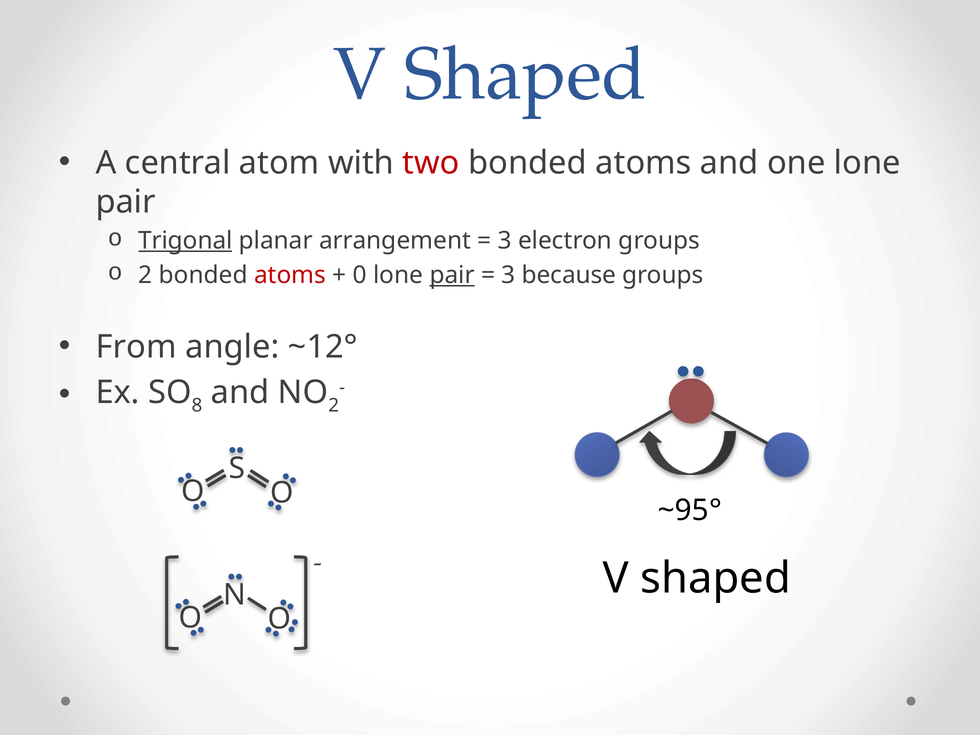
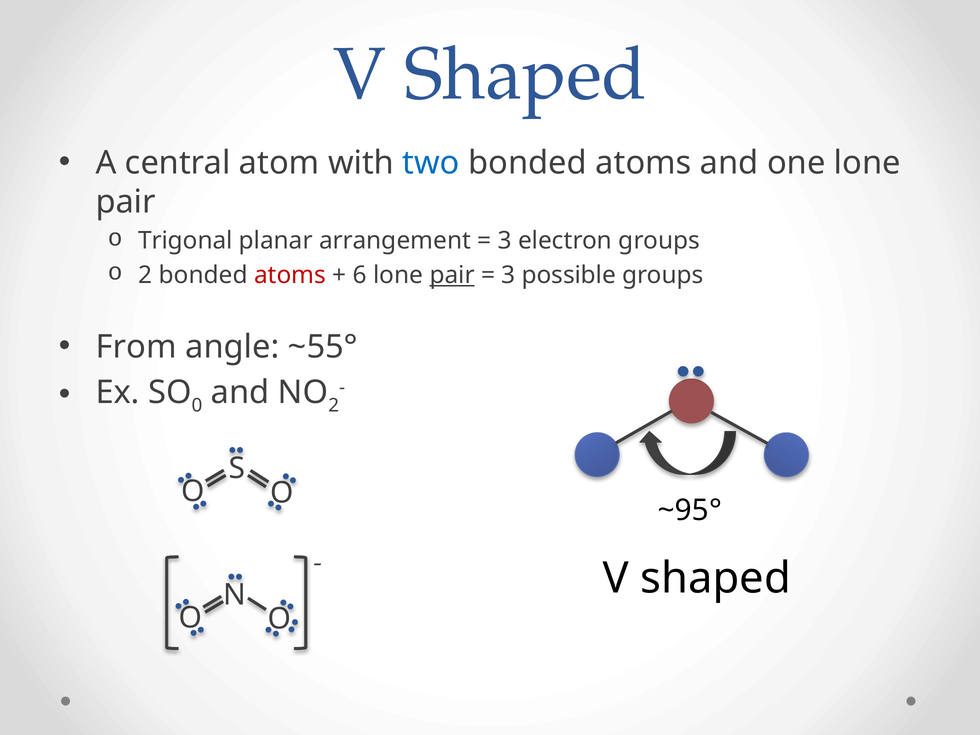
two colour: red -> blue
Trigonal underline: present -> none
0: 0 -> 6
because: because -> possible
~12°: ~12° -> ~55°
8: 8 -> 0
